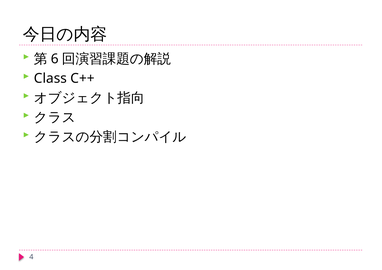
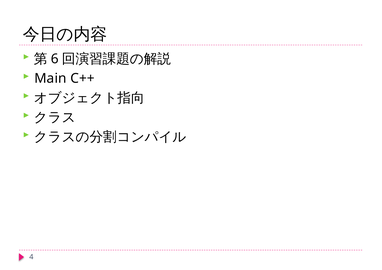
Class: Class -> Main
